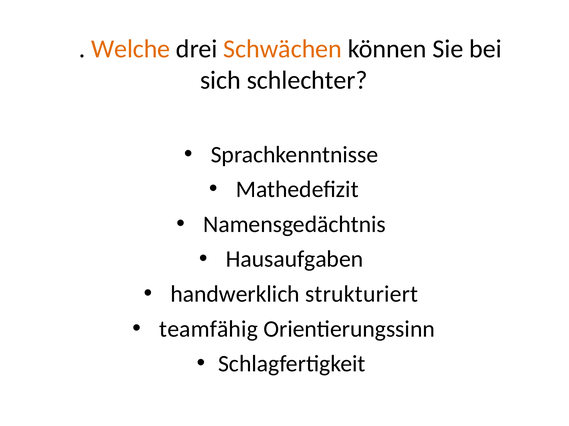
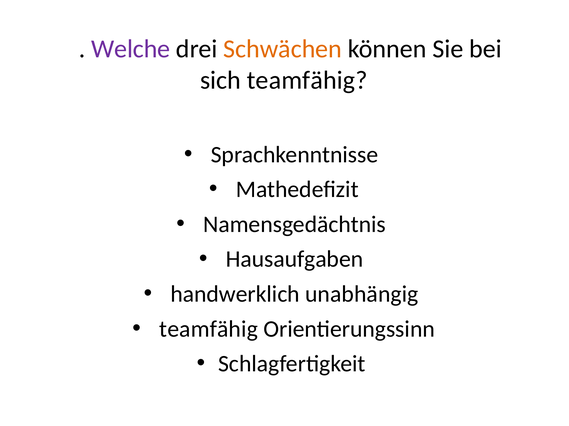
Welche colour: orange -> purple
sich schlechter: schlechter -> teamfähig
strukturiert: strukturiert -> unabhängig
